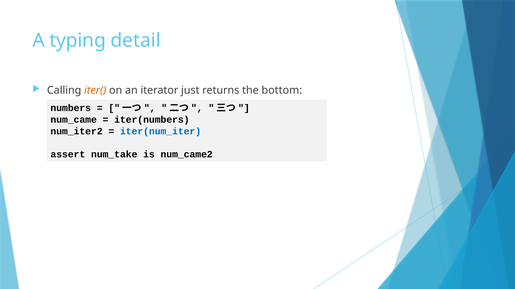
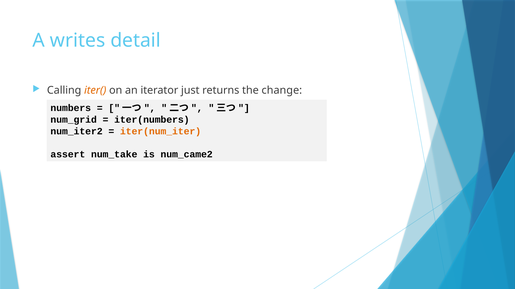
typing: typing -> writes
bottom: bottom -> change
num_came: num_came -> num_grid
iter(num_iter colour: blue -> orange
